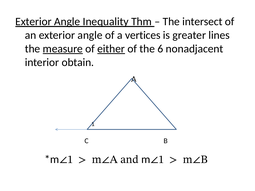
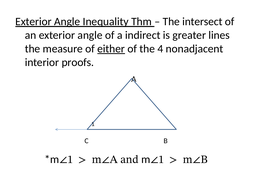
vertices: vertices -> indirect
measure underline: present -> none
6: 6 -> 4
obtain: obtain -> proofs
